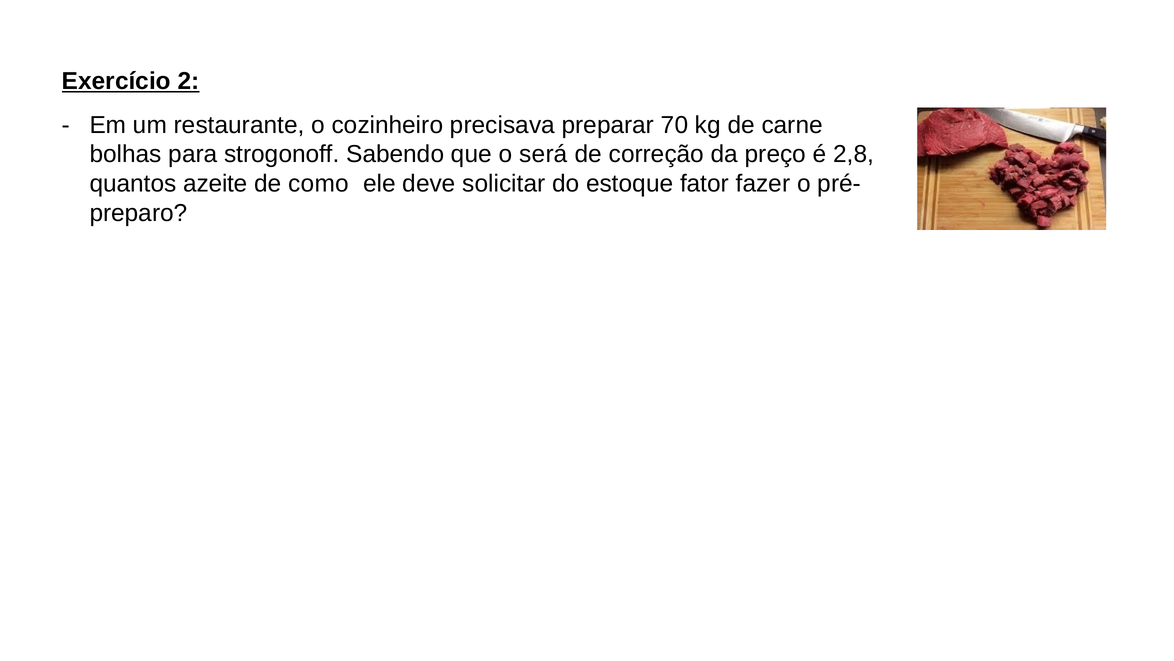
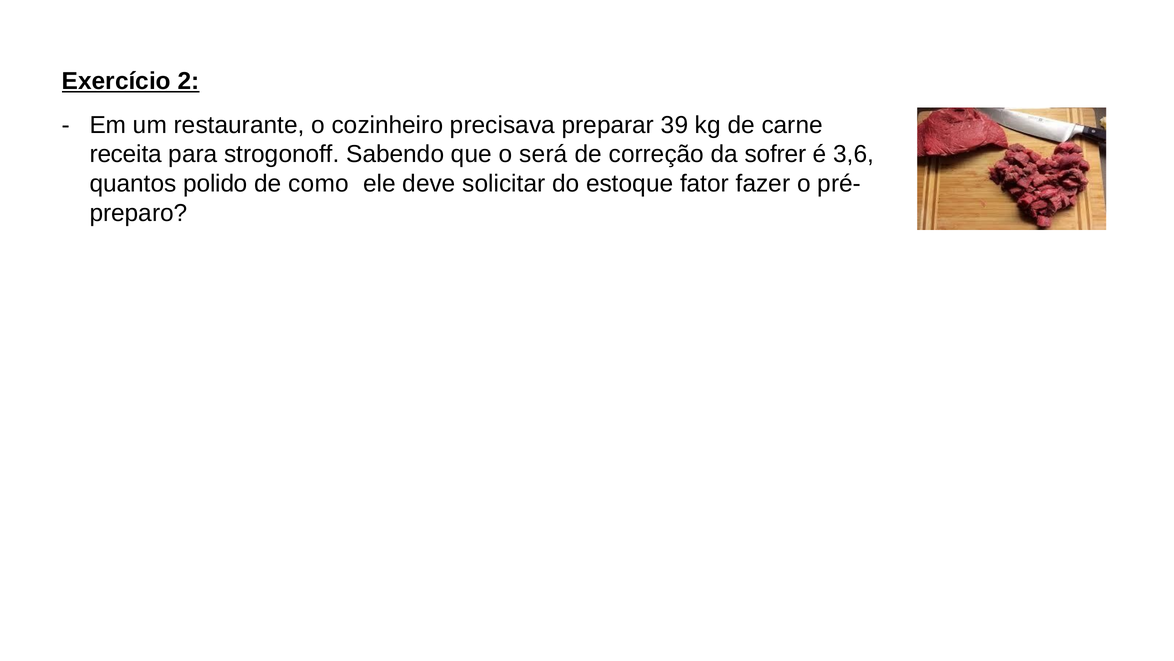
70: 70 -> 39
bolhas: bolhas -> receita
preço: preço -> sofrer
2,8: 2,8 -> 3,6
azeite: azeite -> polido
